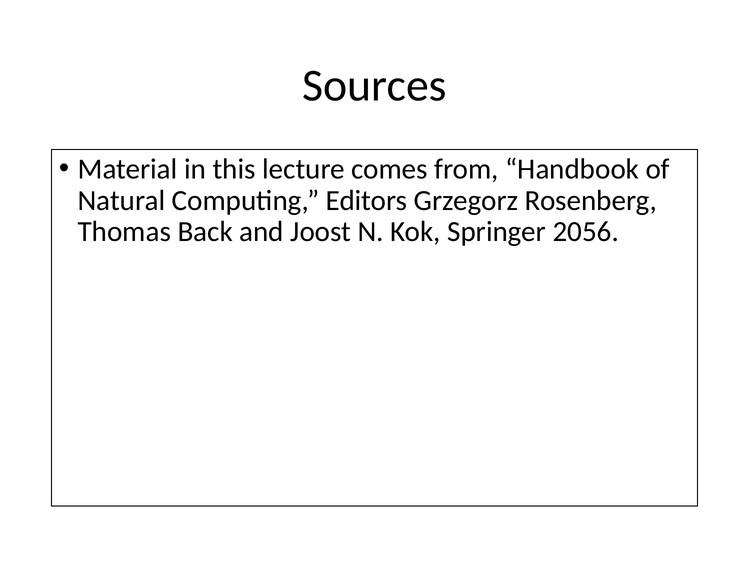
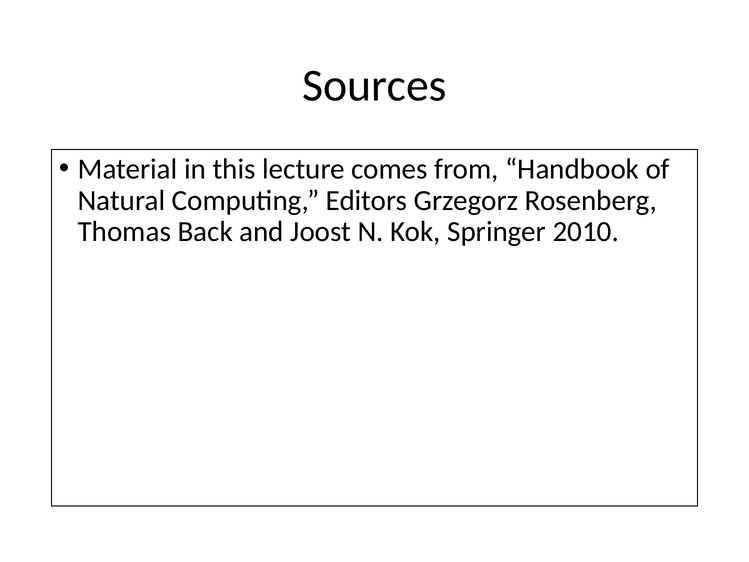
2056: 2056 -> 2010
